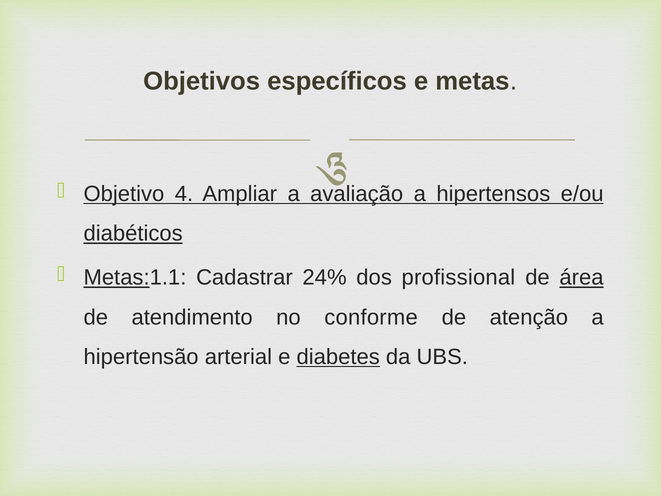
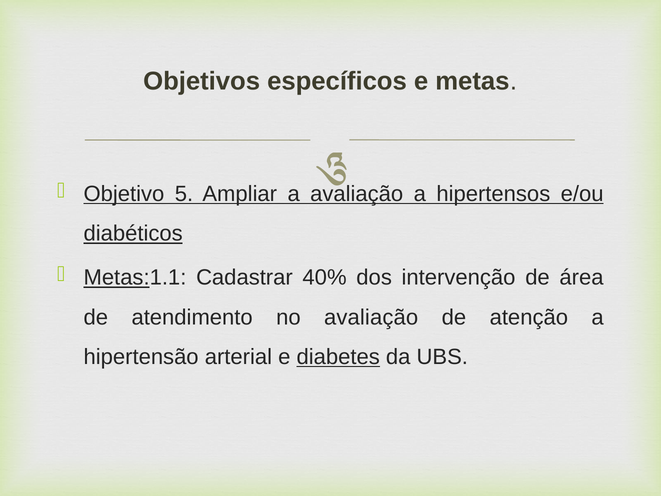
4: 4 -> 5
24%: 24% -> 40%
profissional: profissional -> intervenção
área underline: present -> none
no conforme: conforme -> avaliação
